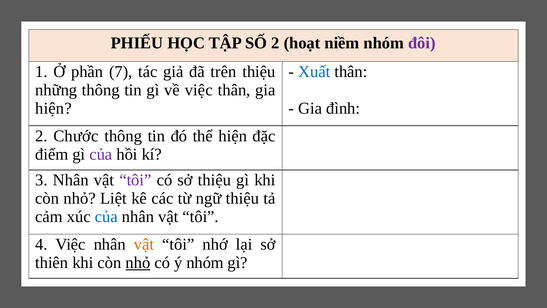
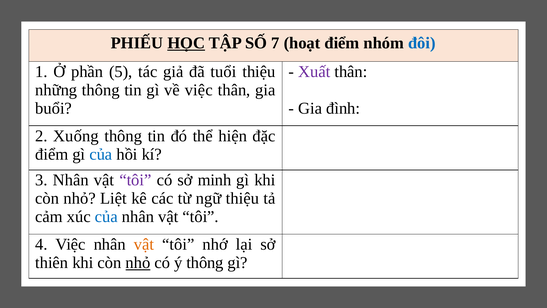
HỌC underline: none -> present
SỐ 2: 2 -> 7
hoạt niềm: niềm -> điểm
đôi colour: purple -> blue
7: 7 -> 5
trên: trên -> tuổi
Xuất colour: blue -> purple
hiện at (54, 108): hiện -> buổi
Chước: Chước -> Xuống
của at (101, 154) colour: purple -> blue
sở thiệu: thiệu -> minh
ý nhóm: nhóm -> thông
